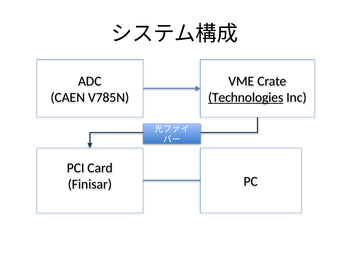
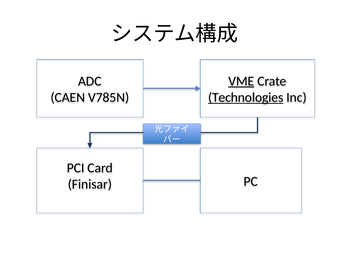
VME underline: none -> present
